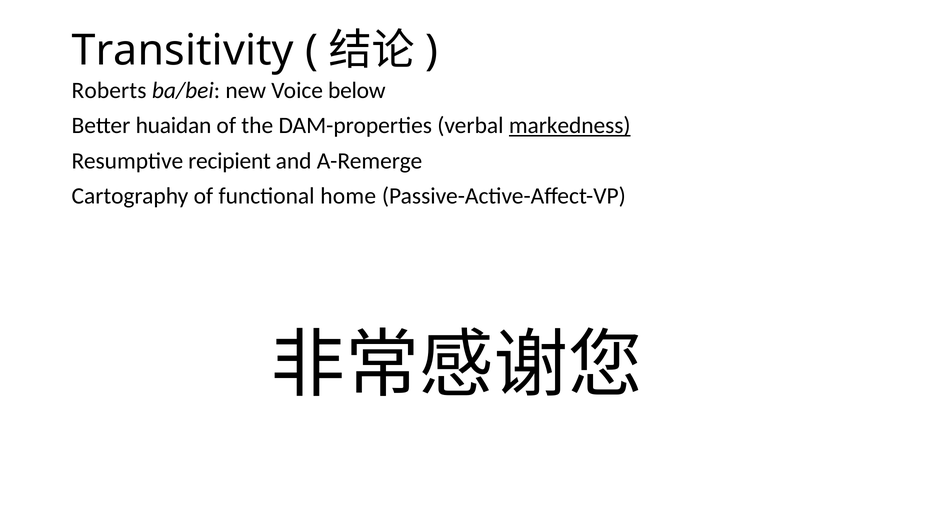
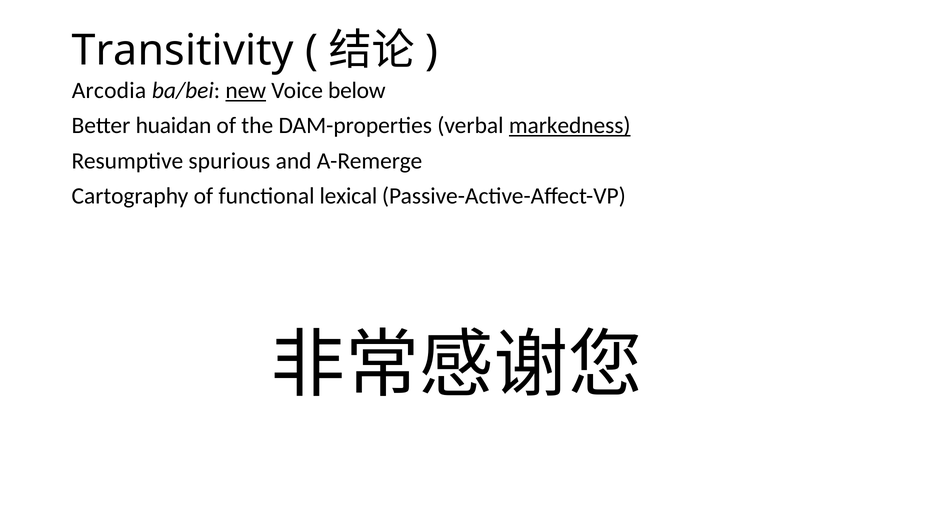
Roberts: Roberts -> Arcodia
new underline: none -> present
recipient: recipient -> spurious
home: home -> lexical
